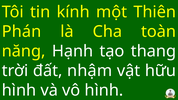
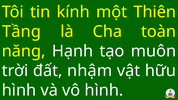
Phán: Phán -> Tầng
thang: thang -> muôn
